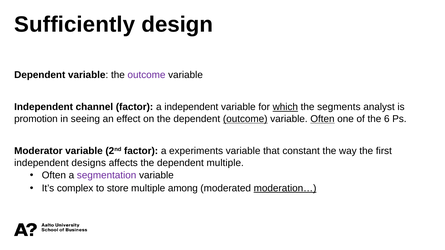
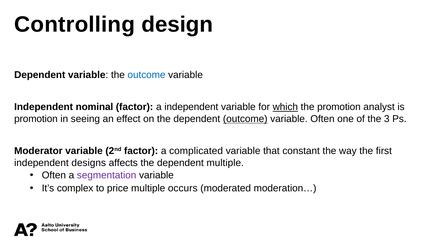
Sufficiently: Sufficiently -> Controlling
outcome at (147, 75) colour: purple -> blue
channel: channel -> nominal
the segments: segments -> promotion
Often at (322, 119) underline: present -> none
6: 6 -> 3
experiments: experiments -> complicated
store: store -> price
among: among -> occurs
moderation… underline: present -> none
